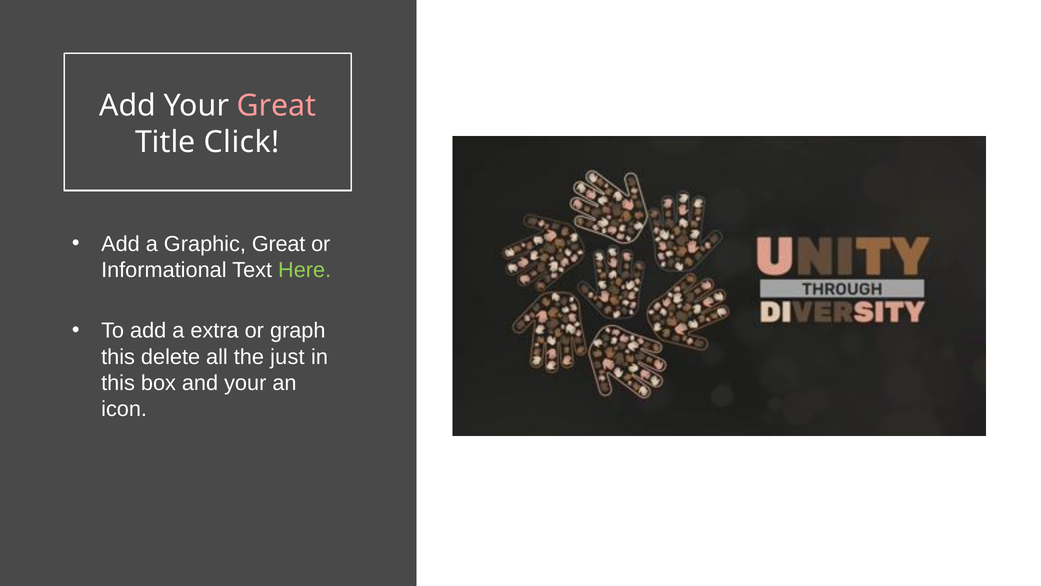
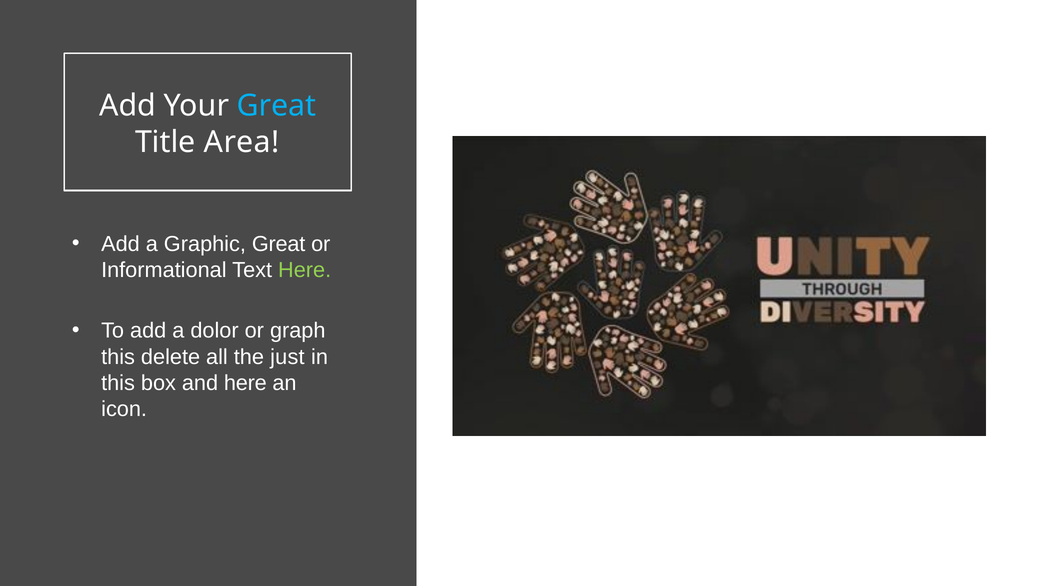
Great at (277, 106) colour: pink -> light blue
Click: Click -> Area
extra: extra -> dolor
and your: your -> here
